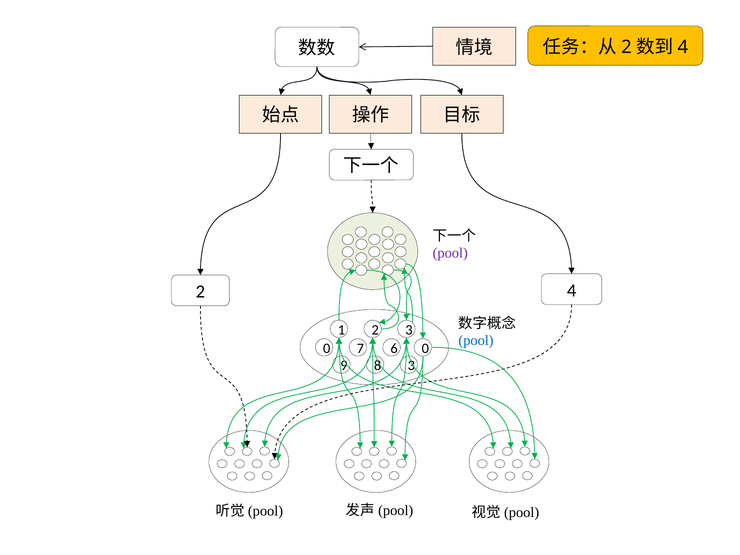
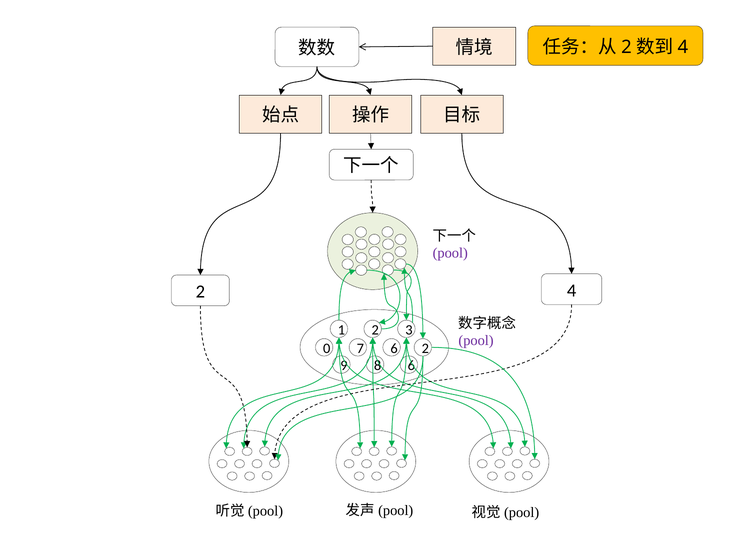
pool at (476, 341) colour: blue -> purple
0 0: 0 -> 2
9 3: 3 -> 6
